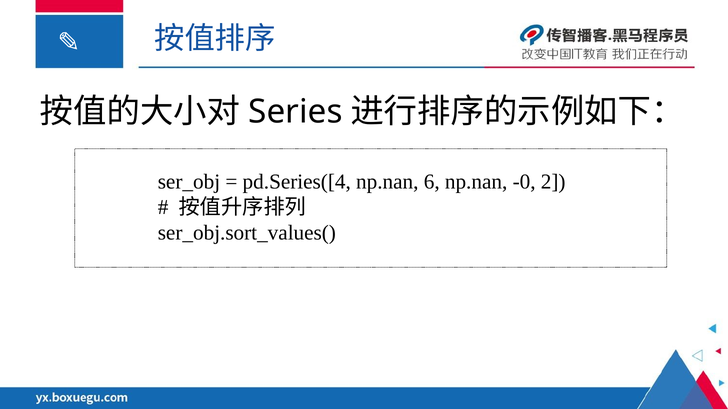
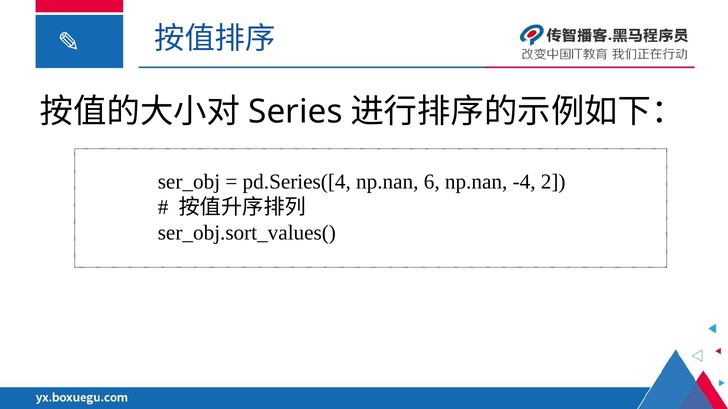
-0: -0 -> -4
